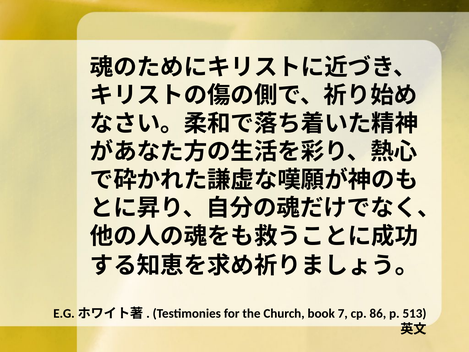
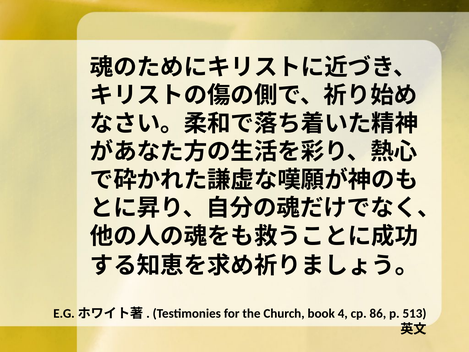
7: 7 -> 4
